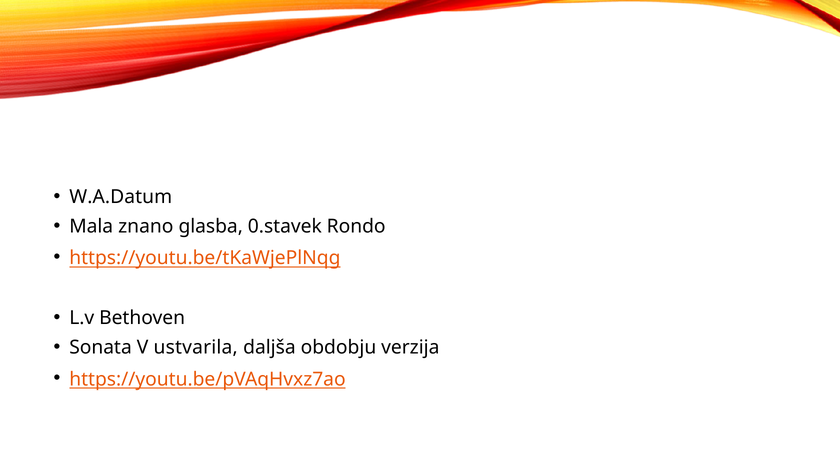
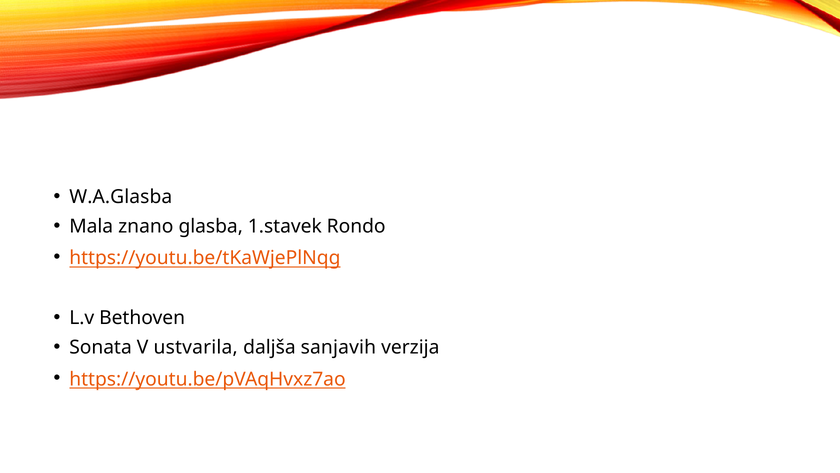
W.A.Datum: W.A.Datum -> W.A.Glasba
0.stavek: 0.stavek -> 1.stavek
obdobju: obdobju -> sanjavih
